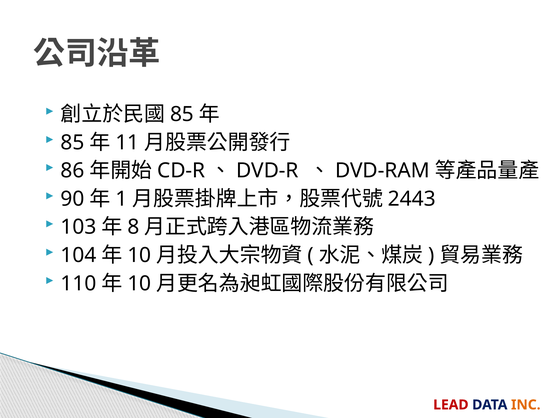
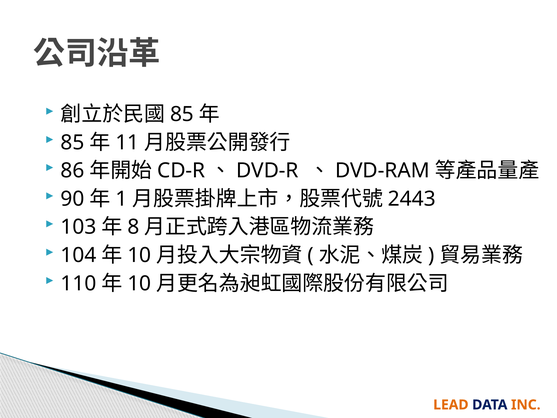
LEAD colour: red -> orange
